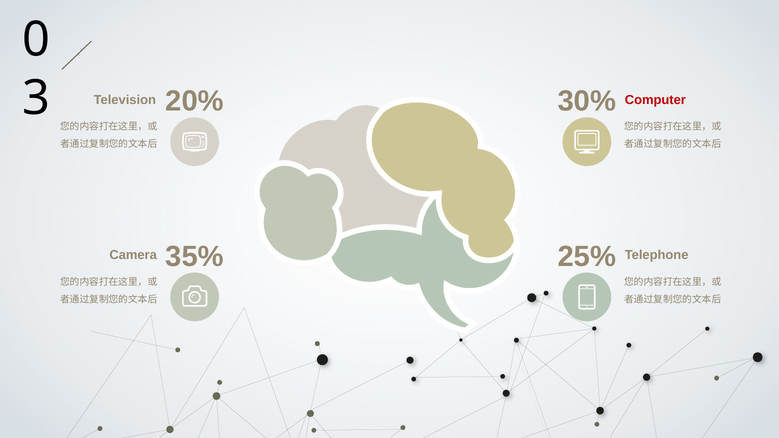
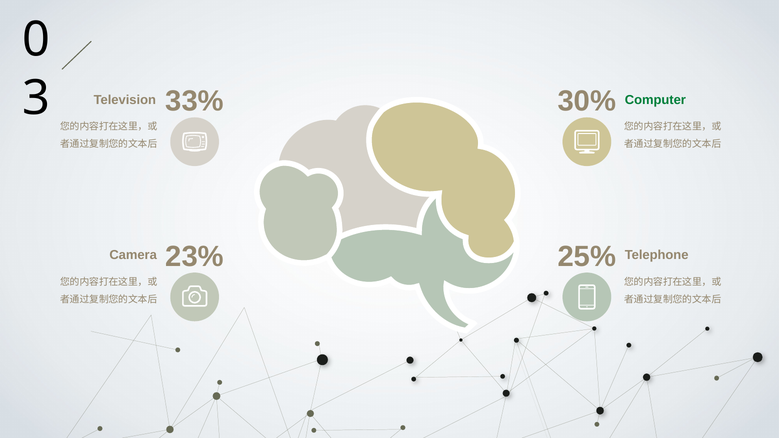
Computer colour: red -> green
20%: 20% -> 33%
35%: 35% -> 23%
